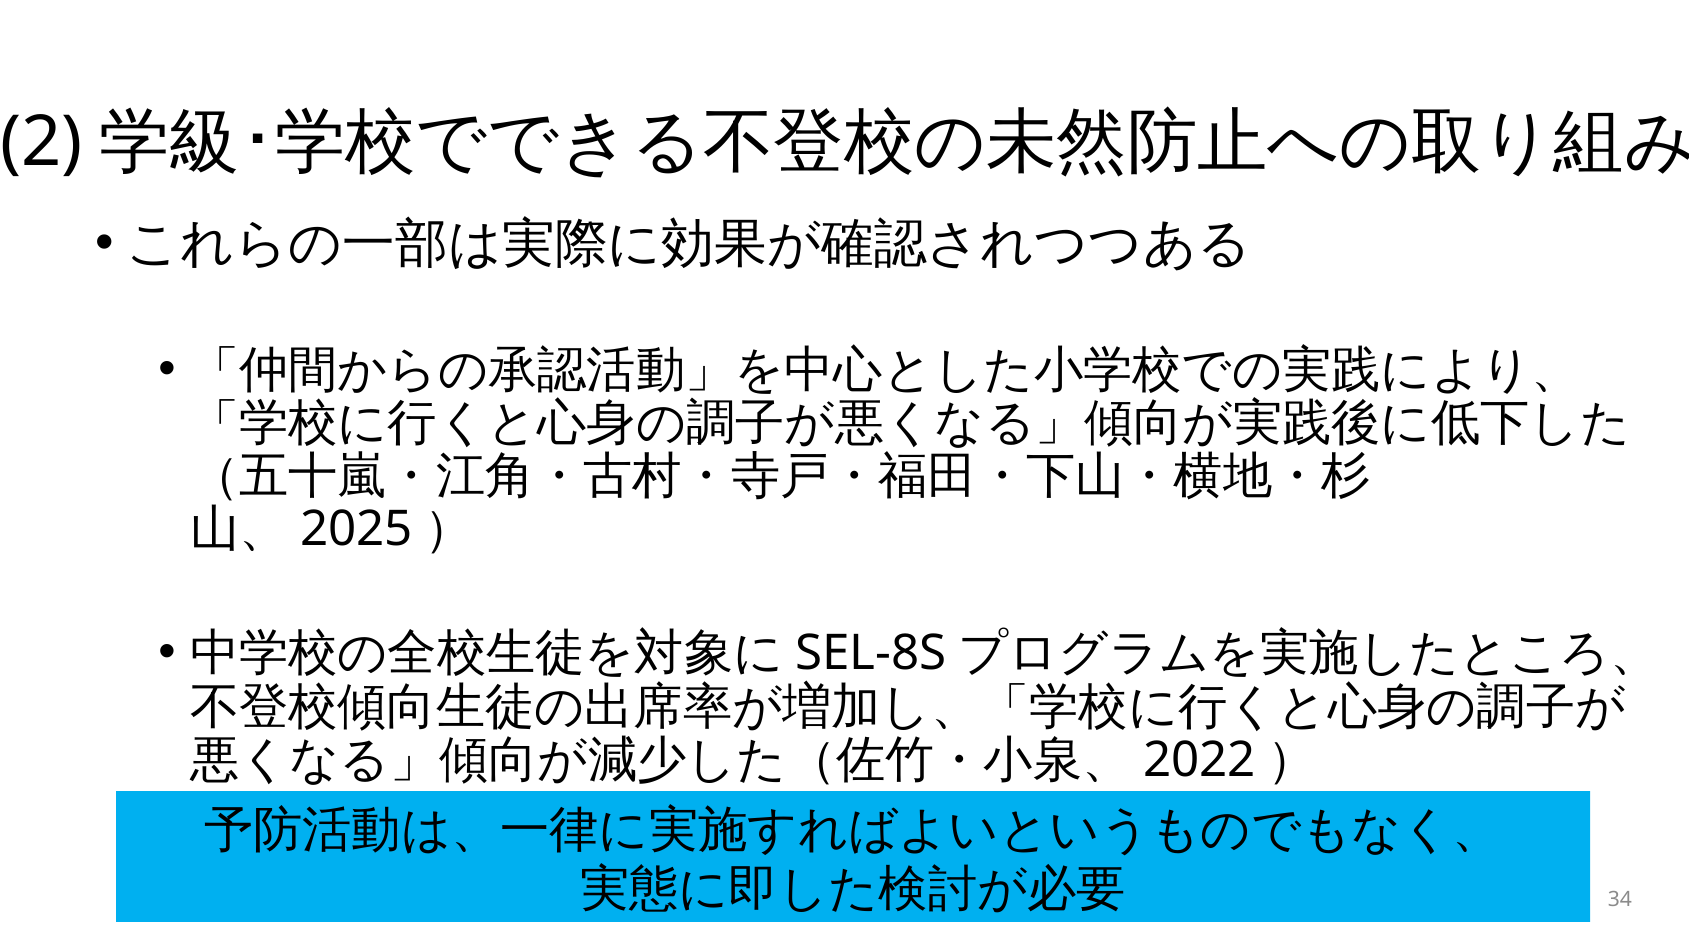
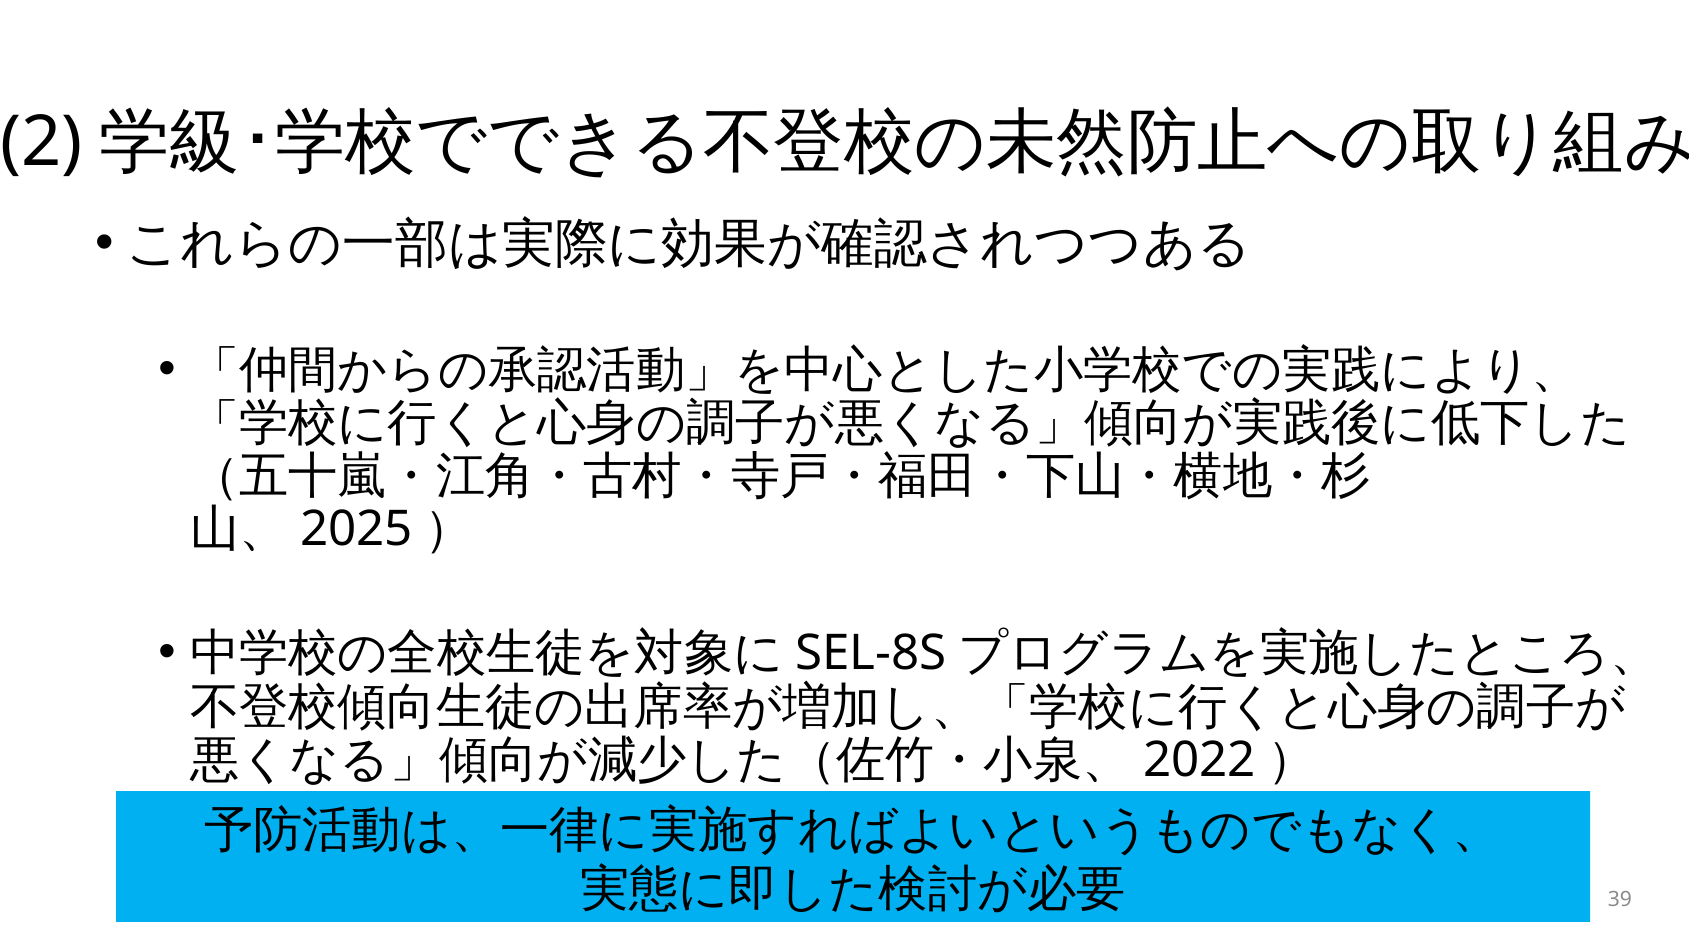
34: 34 -> 39
